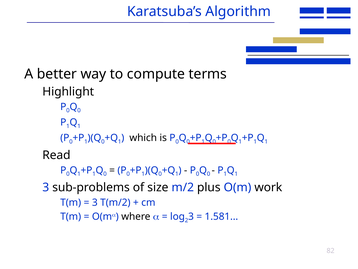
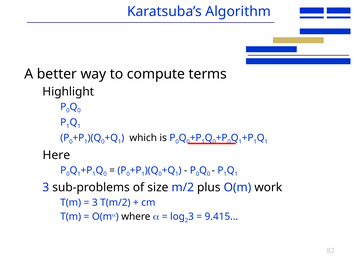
Read: Read -> Here
1.581: 1.581 -> 9.415
